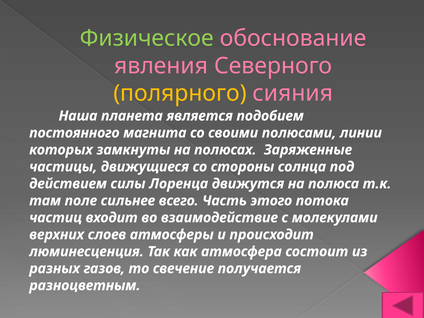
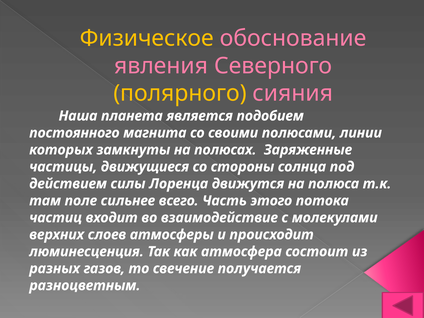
Физическое colour: light green -> yellow
